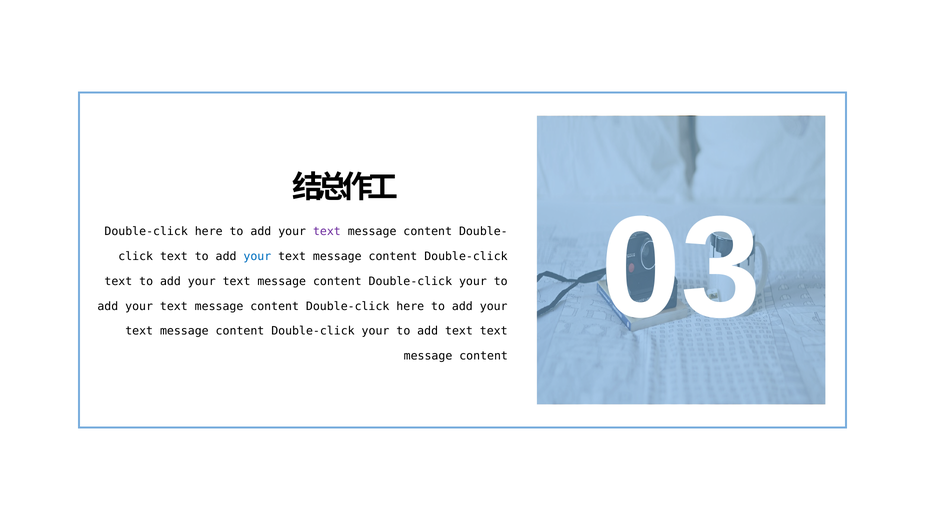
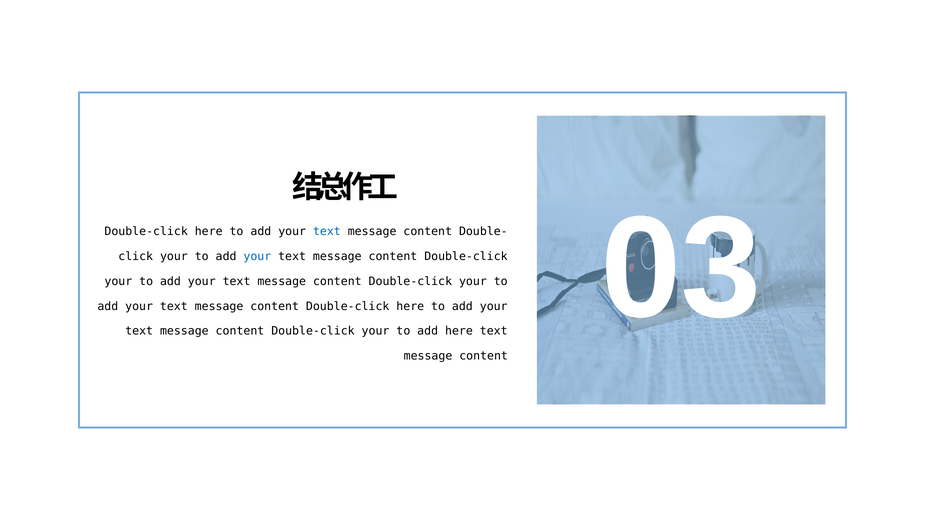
text at (327, 231) colour: purple -> blue
text at (174, 256): text -> your
text at (118, 281): text -> your
add text: text -> here
